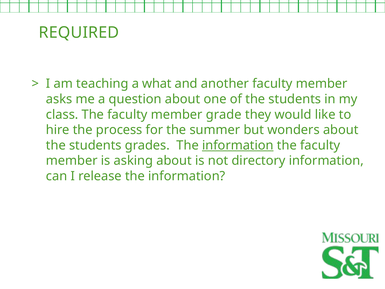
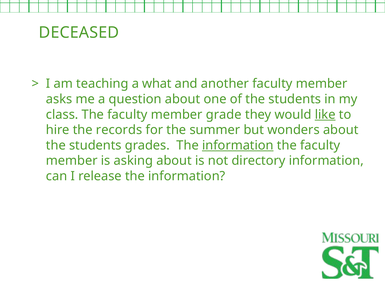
REQUIRED: REQUIRED -> DECEASED
like underline: none -> present
process: process -> records
